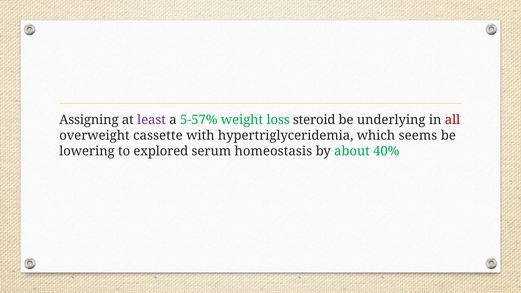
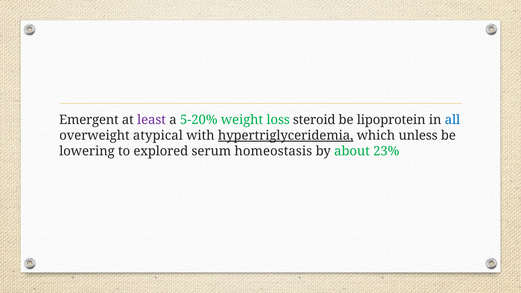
Assigning: Assigning -> Emergent
5-57%: 5-57% -> 5-20%
underlying: underlying -> lipoprotein
all colour: red -> blue
cassette: cassette -> atypical
hypertriglyceridemia underline: none -> present
seems: seems -> unless
40%: 40% -> 23%
